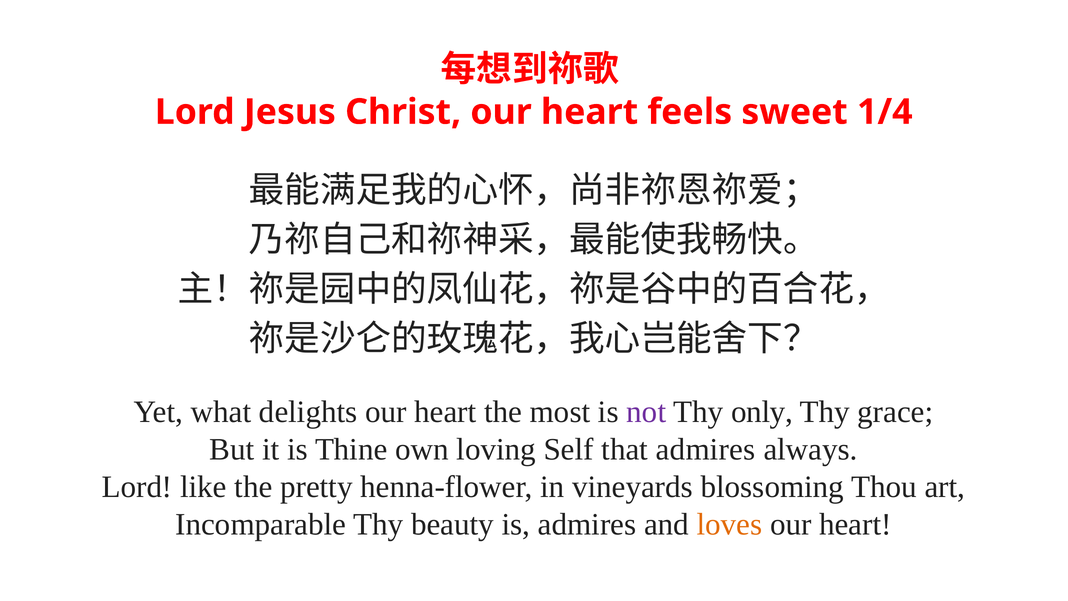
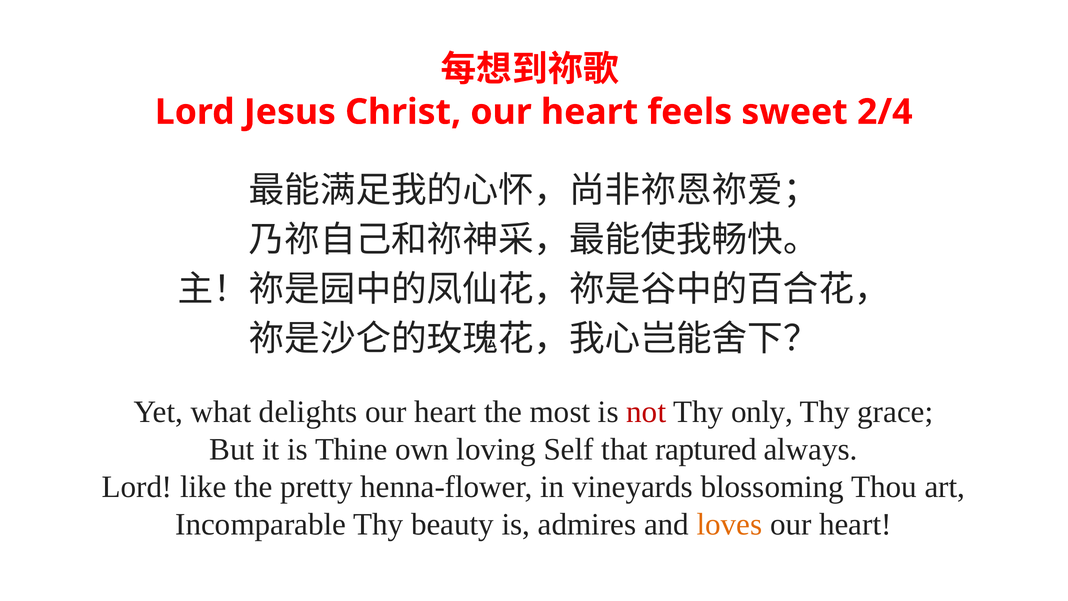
1/4: 1/4 -> 2/4
not colour: purple -> red
that admires: admires -> raptured
